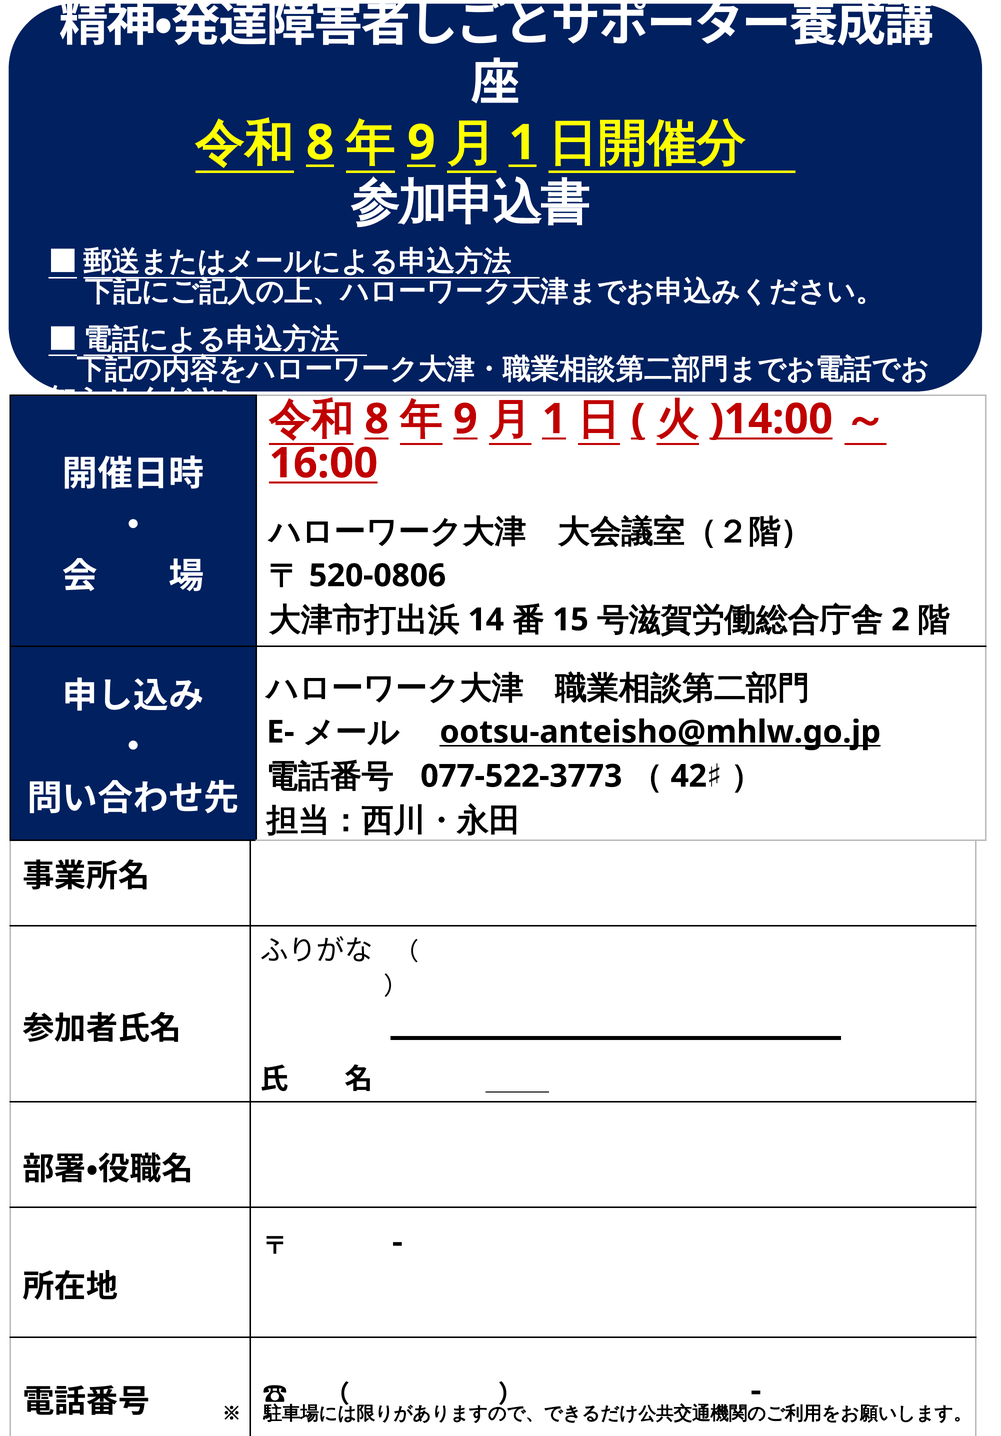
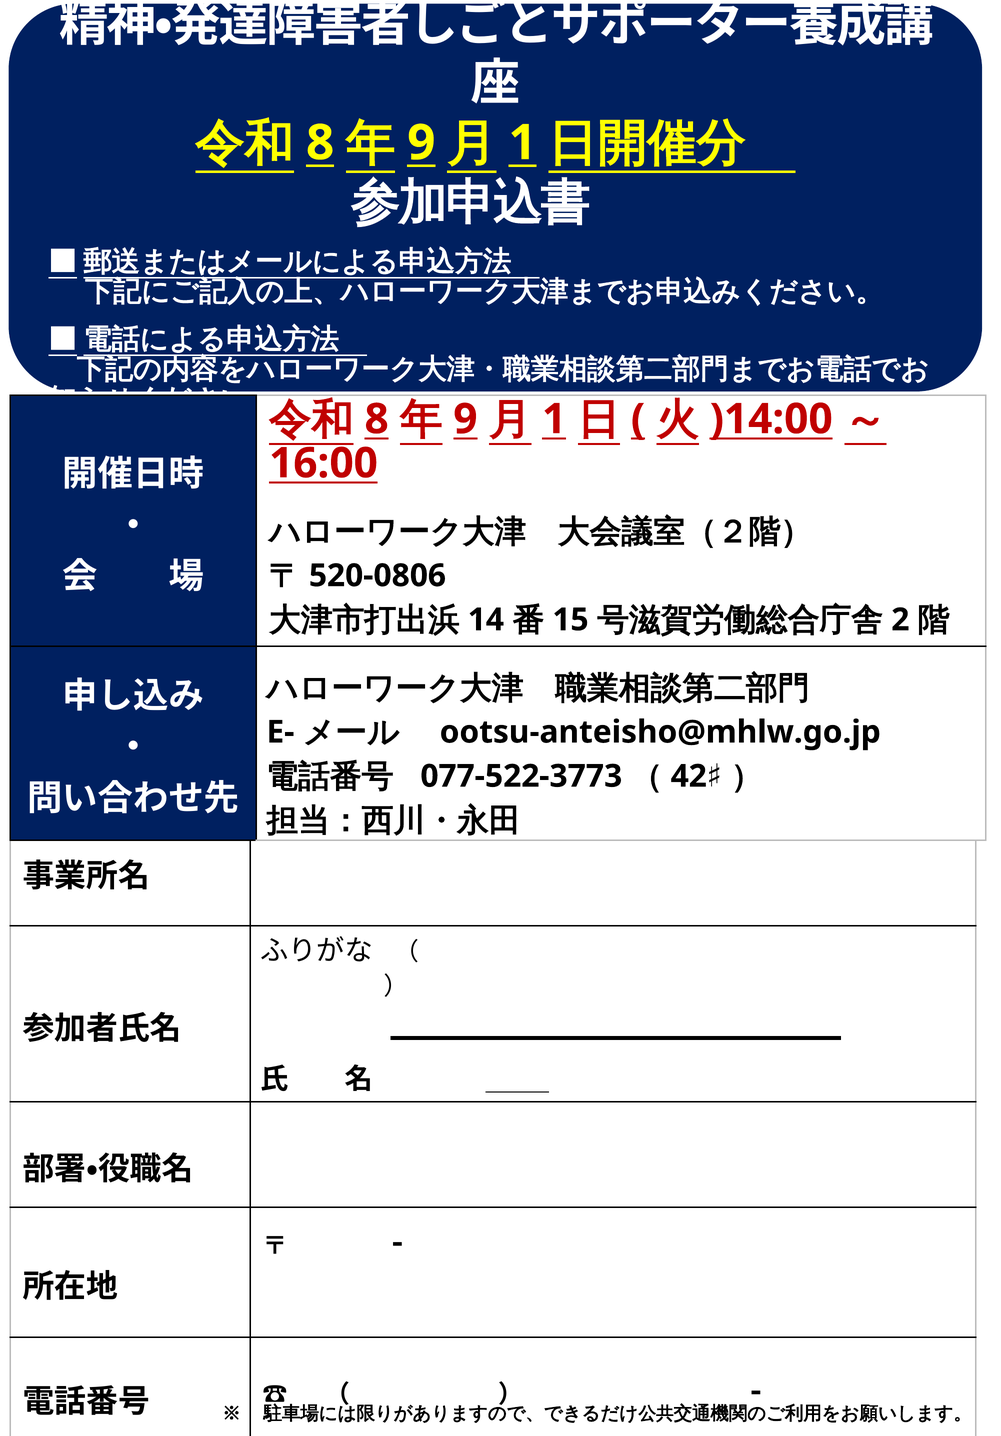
ootsu-anteisho@mhlw.go.jp underline: present -> none
